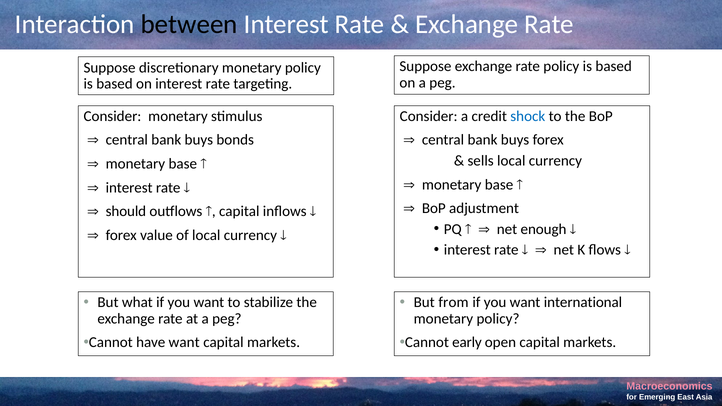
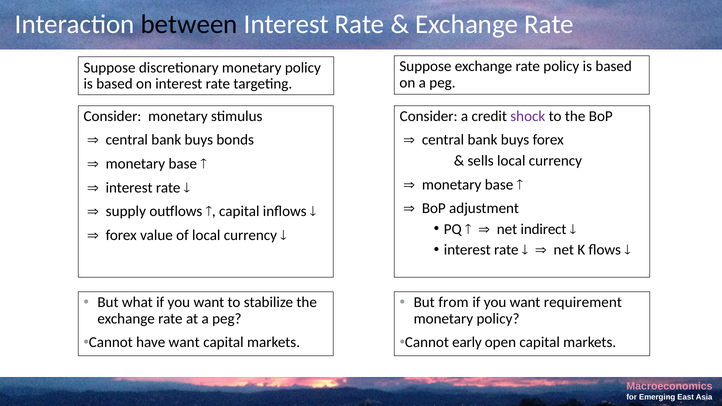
shock colour: blue -> purple
should: should -> supply
enough: enough -> indirect
international: international -> requirement
